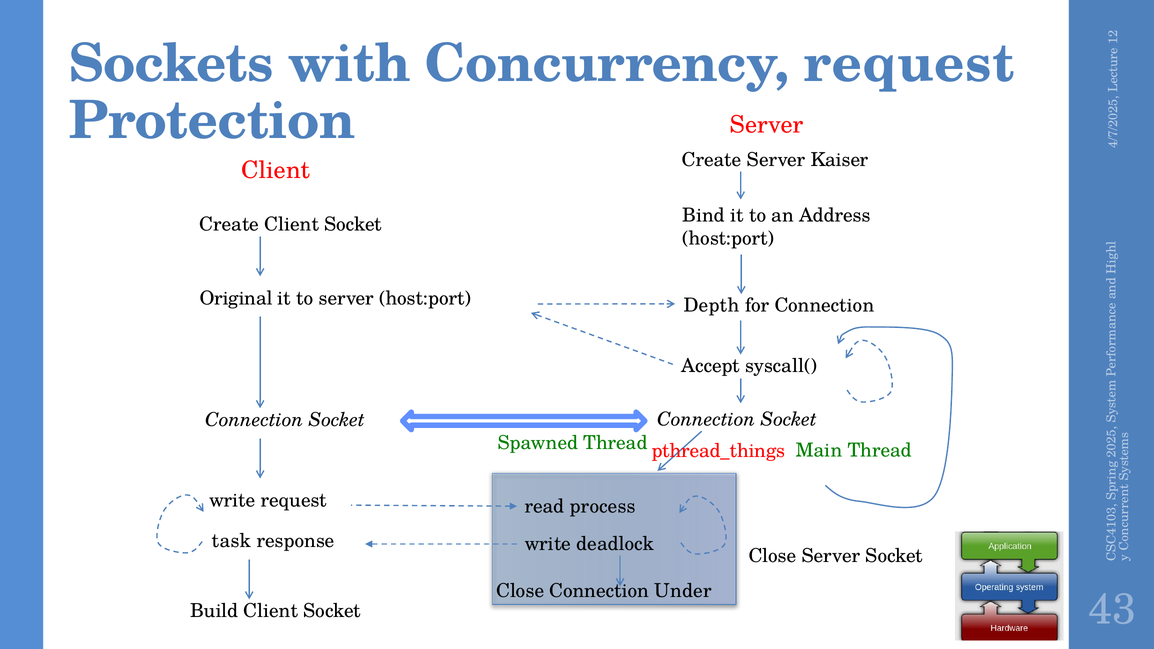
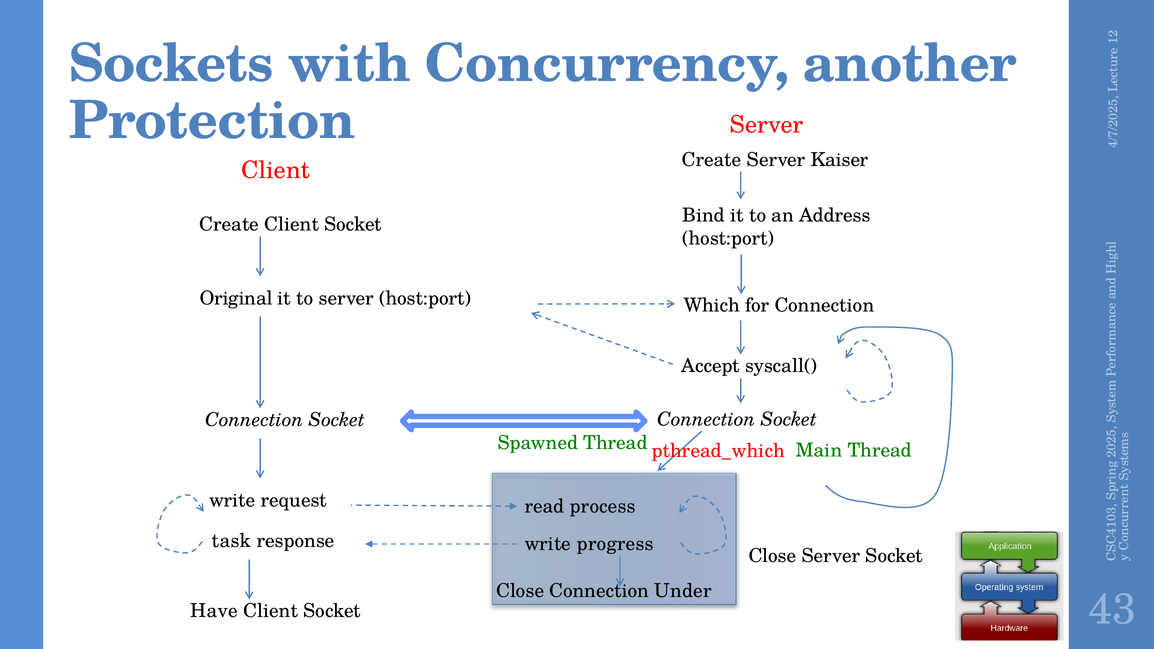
Concurrency request: request -> another
Depth: Depth -> Which
pthread_things: pthread_things -> pthread_which
deadlock: deadlock -> progress
Build: Build -> Have
